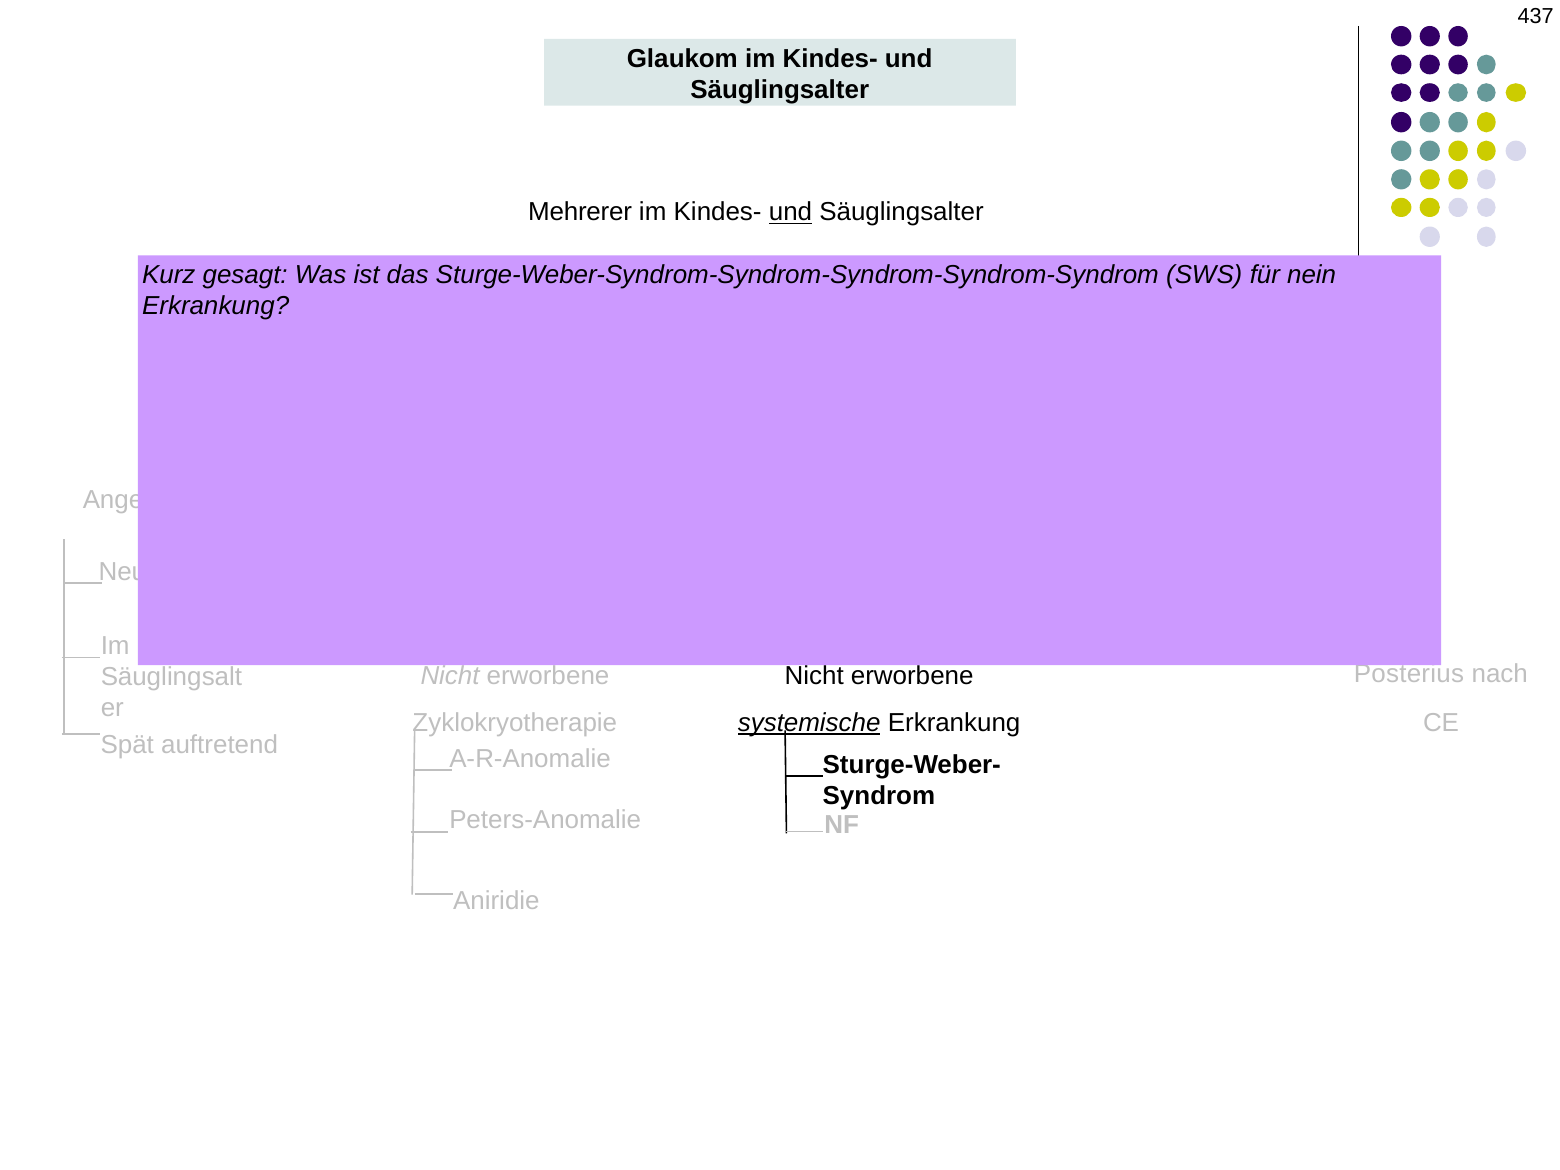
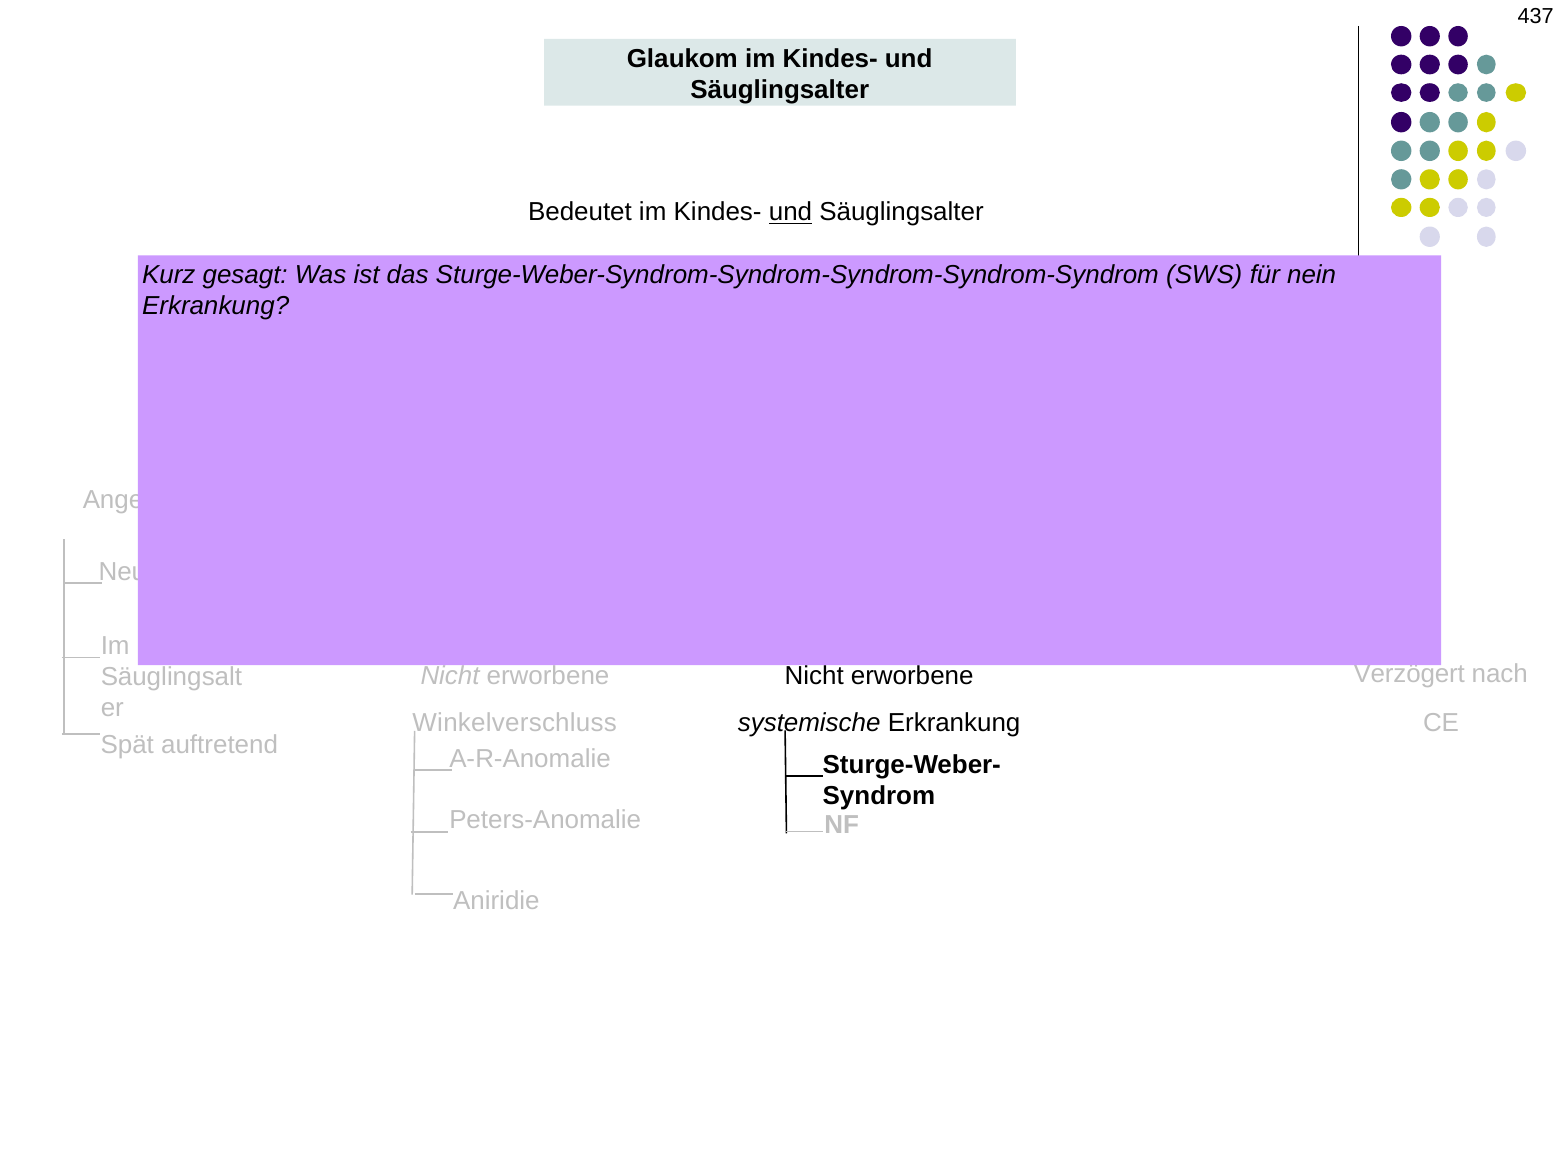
Mehrerer: Mehrerer -> Bedeutet
Posterius: Posterius -> Verzögert
Zyklokryotherapie: Zyklokryotherapie -> Winkelverschluss
systemische underline: present -> none
